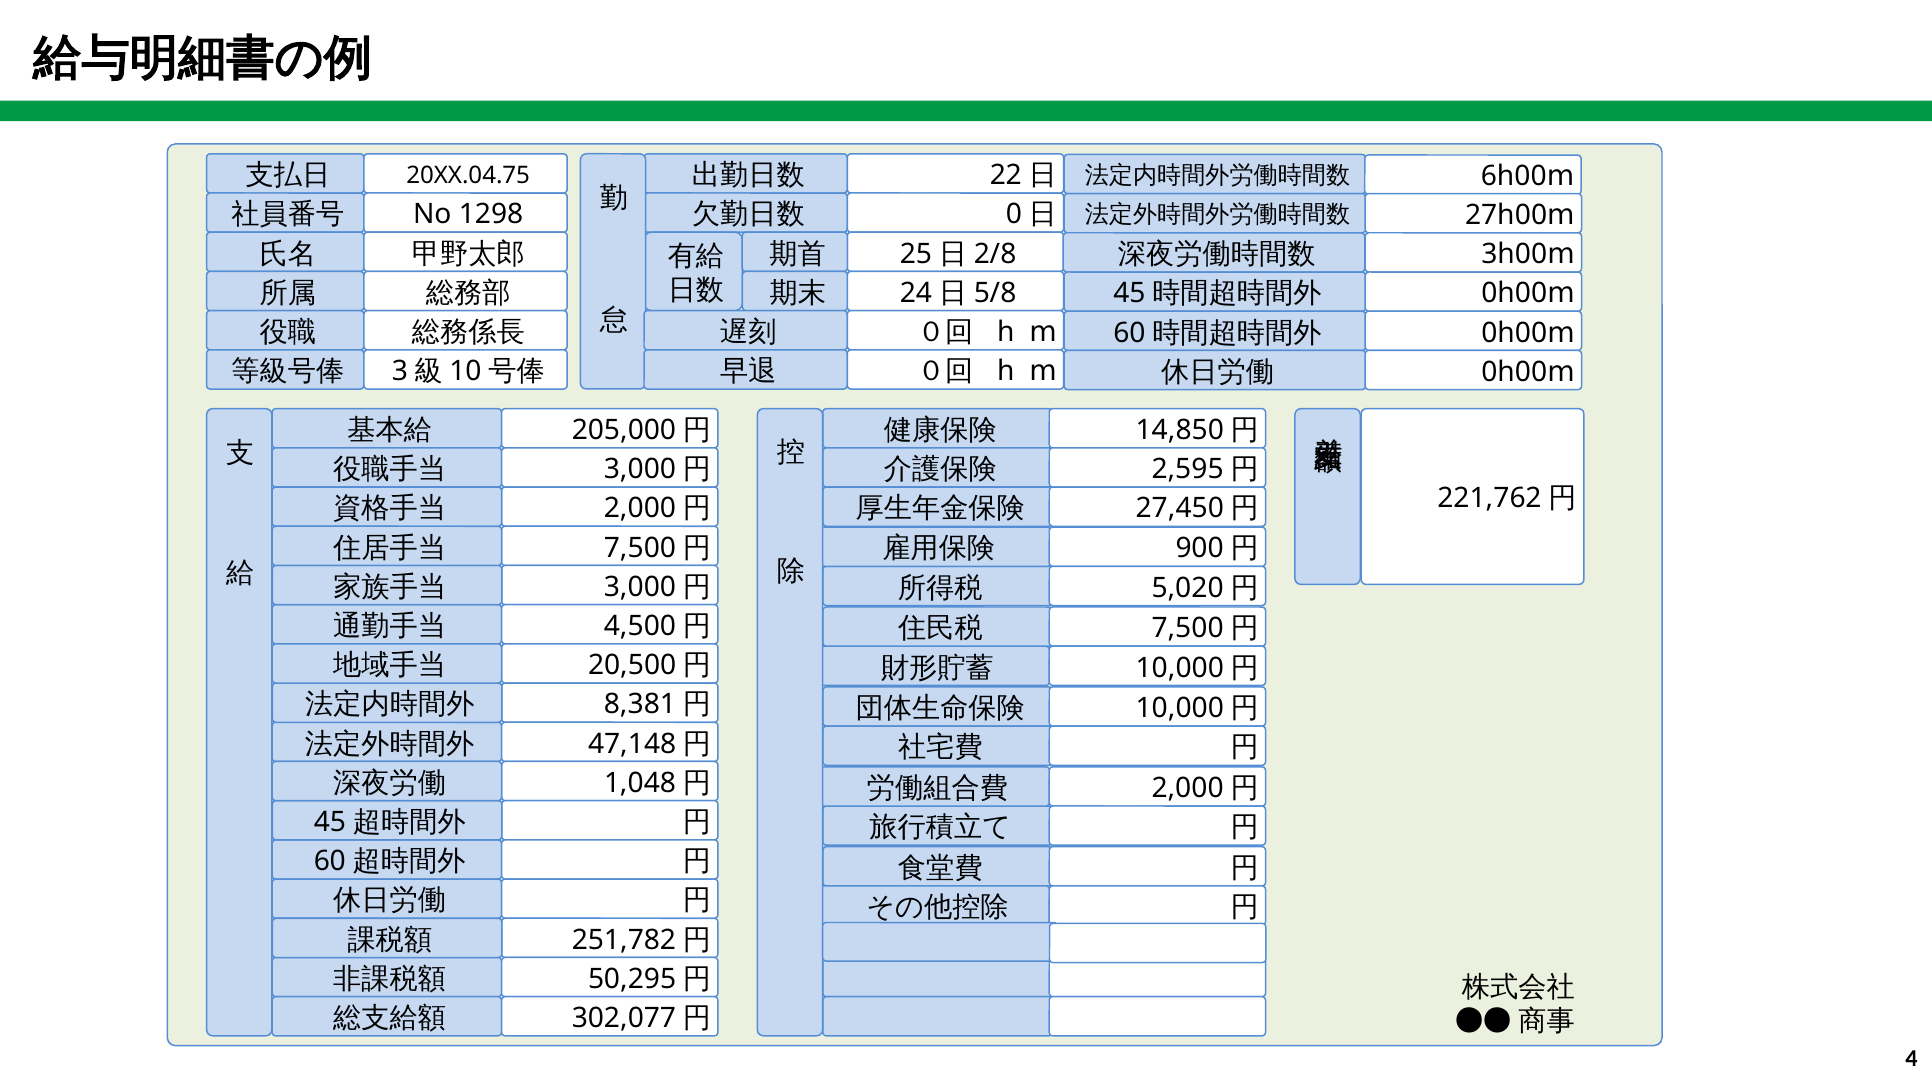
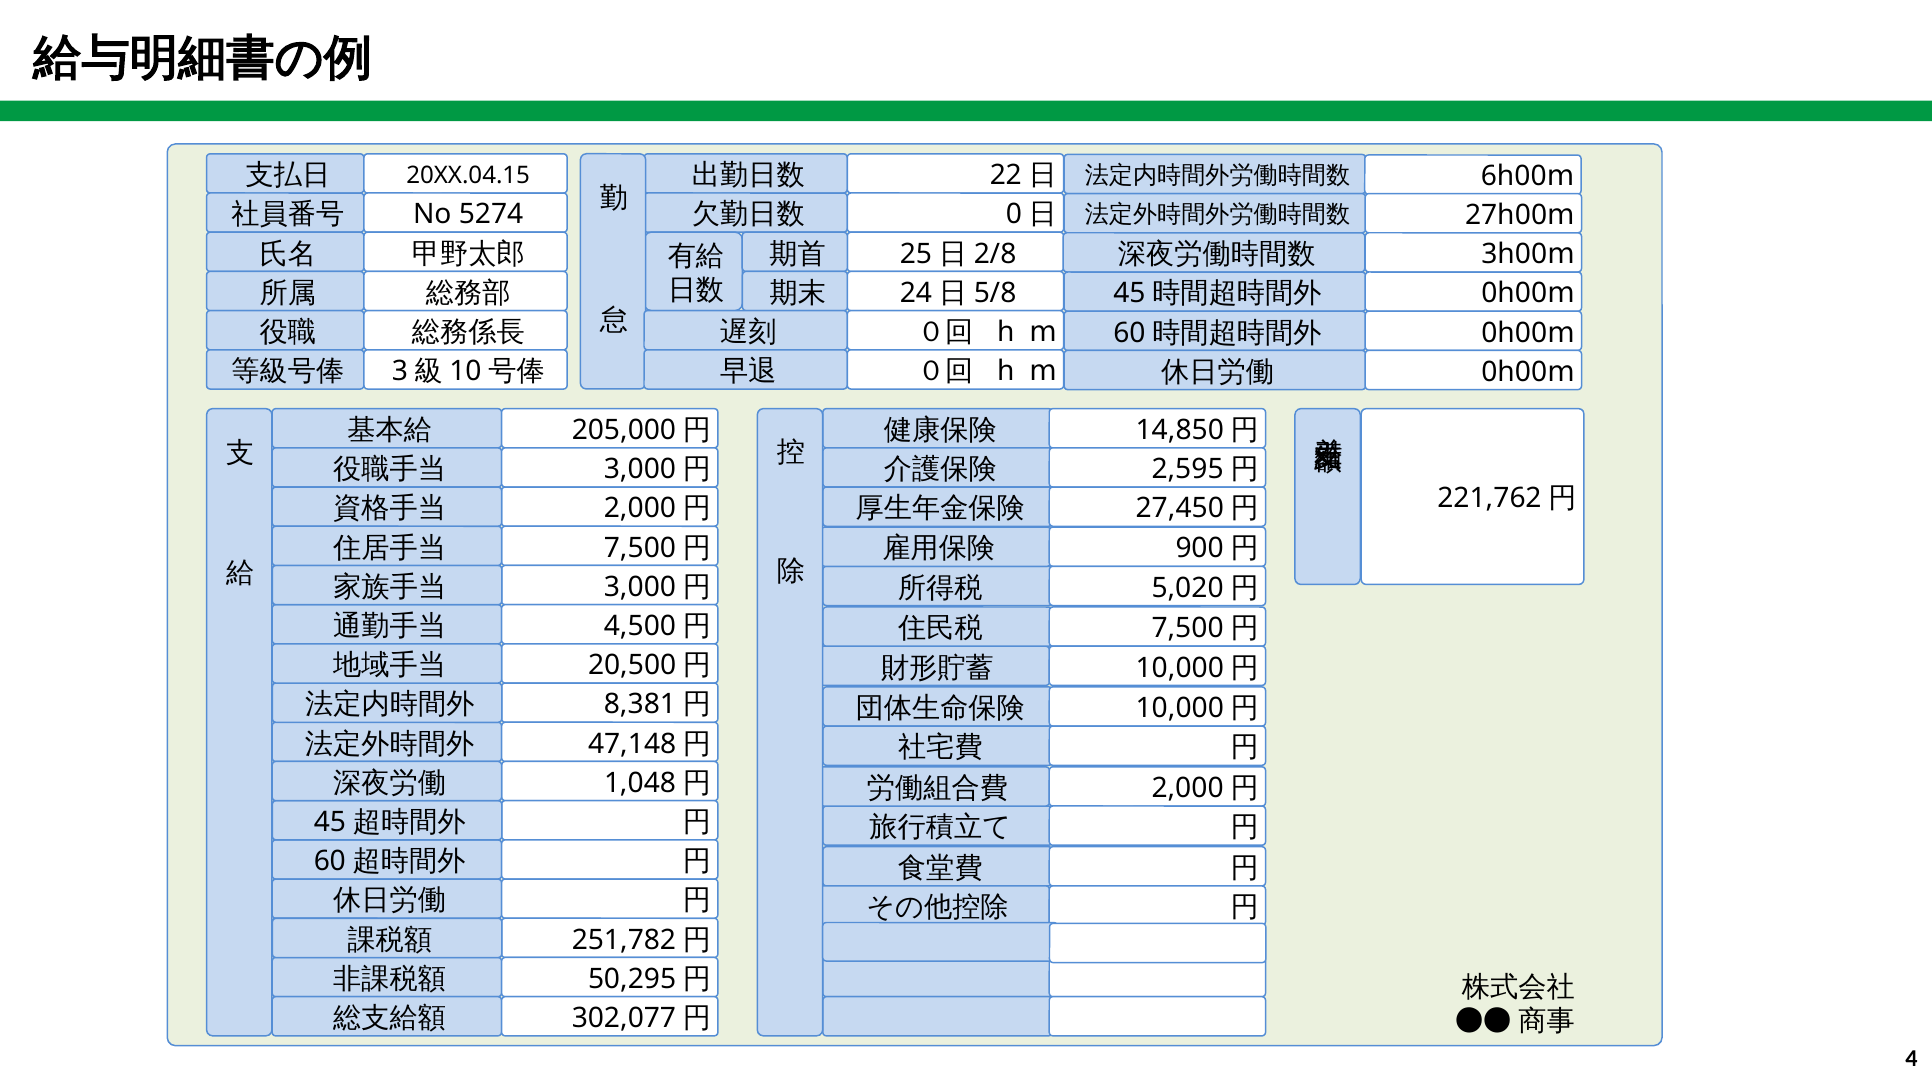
20XX.04.75: 20XX.04.75 -> 20XX.04.15
1298: 1298 -> 5274
